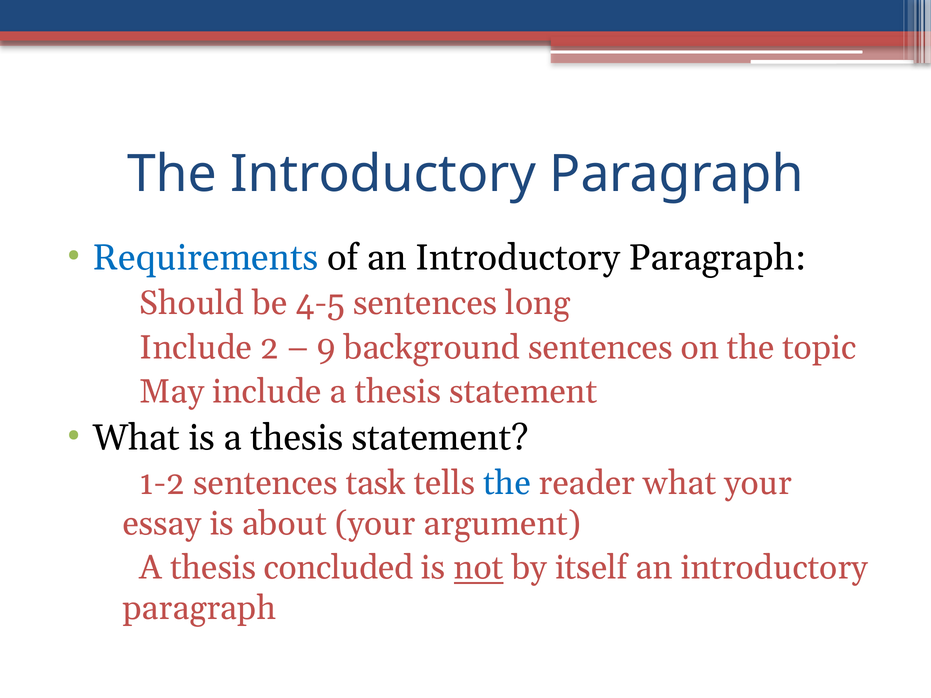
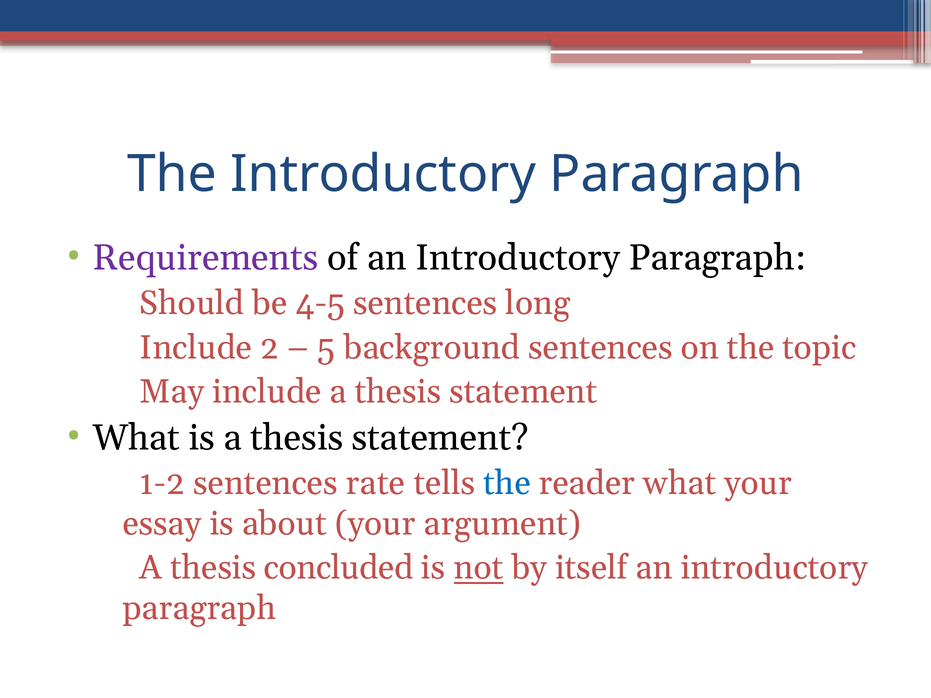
Requirements colour: blue -> purple
9: 9 -> 5
task: task -> rate
